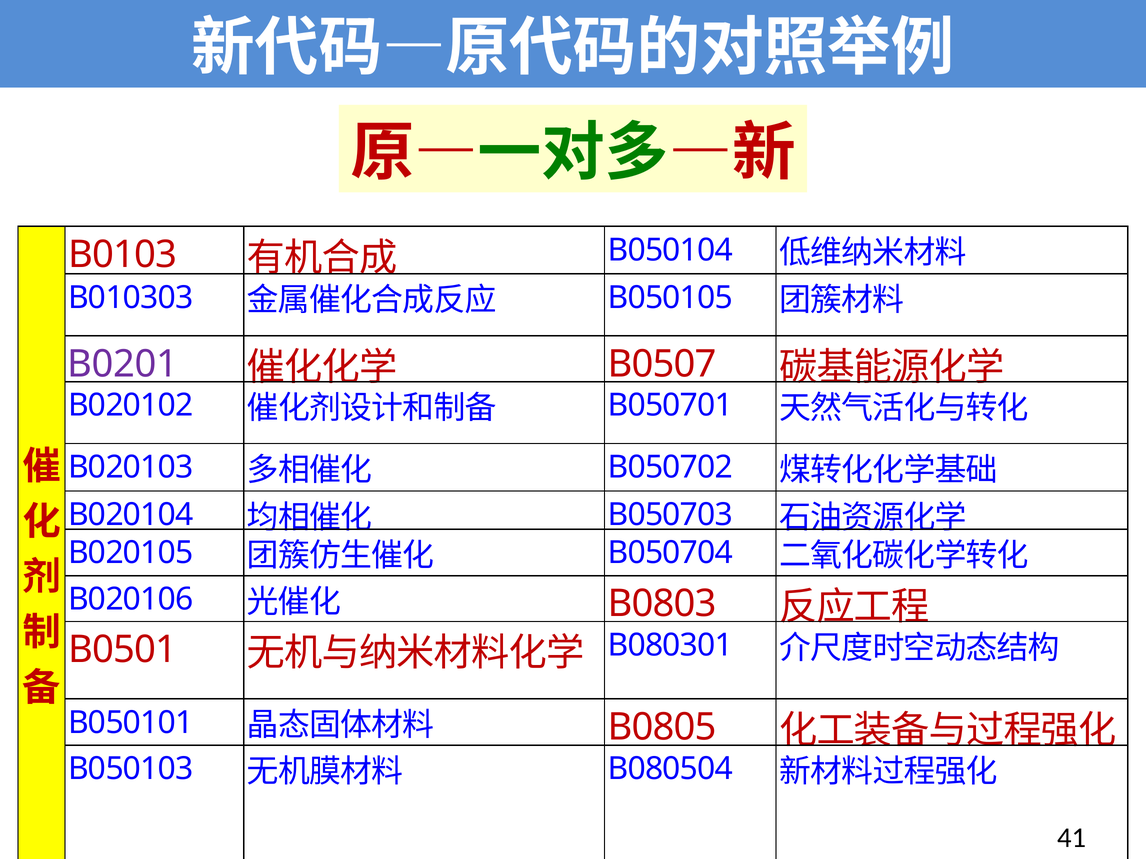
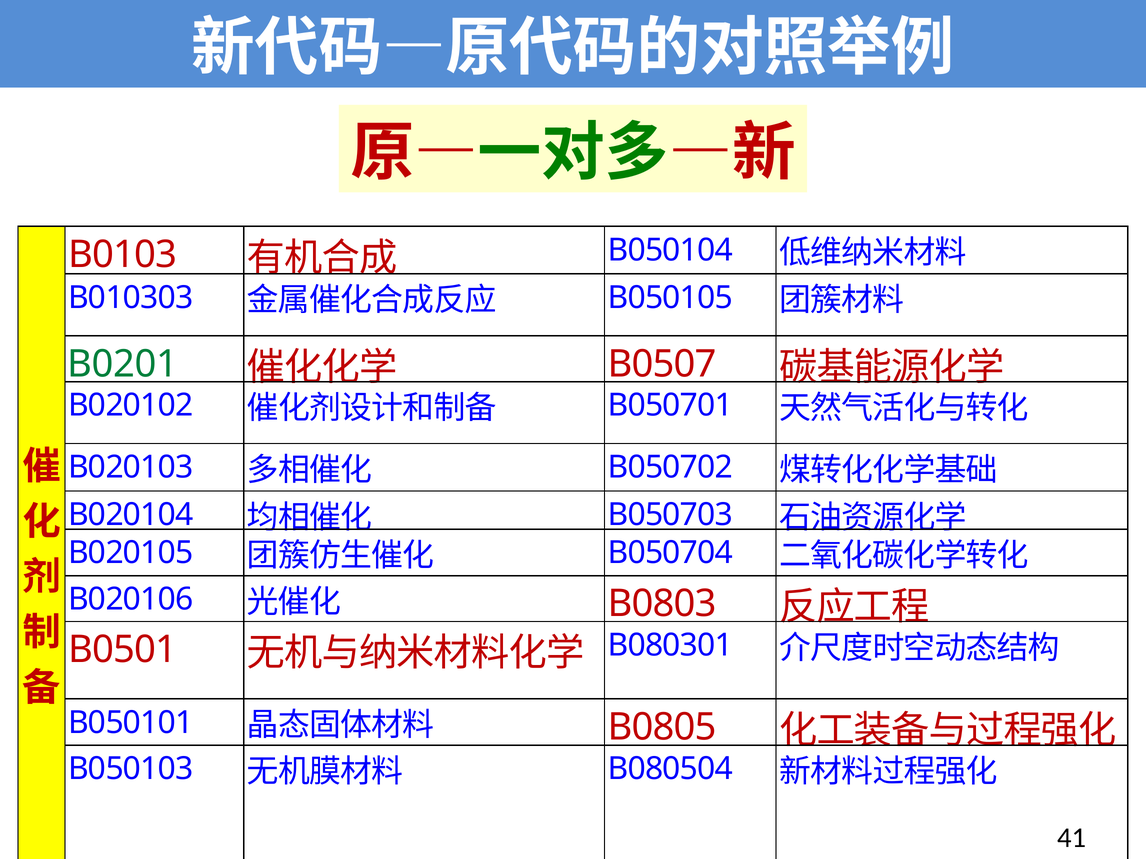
B0201 colour: purple -> green
